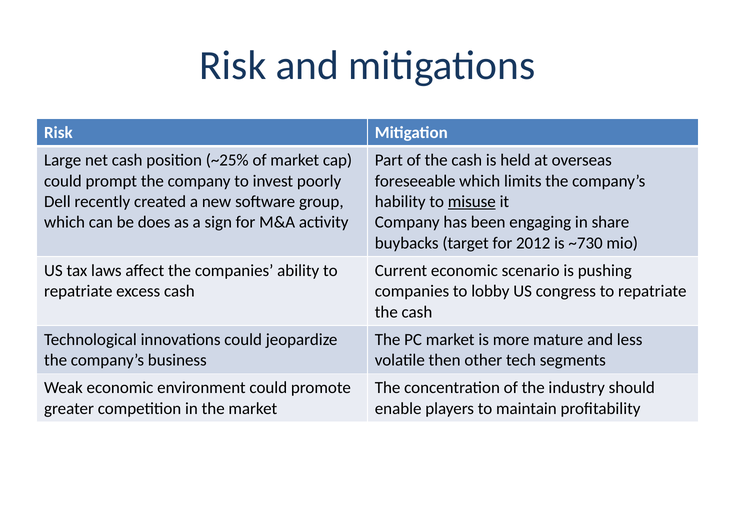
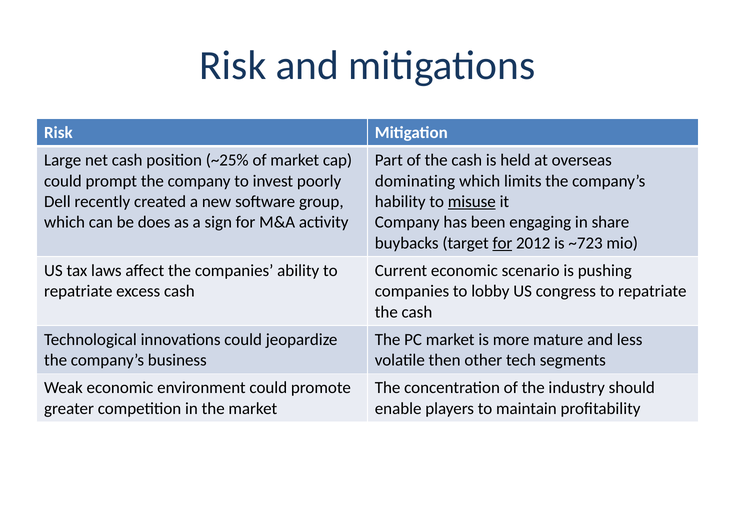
foreseeable: foreseeable -> dominating
for at (502, 243) underline: none -> present
~730: ~730 -> ~723
